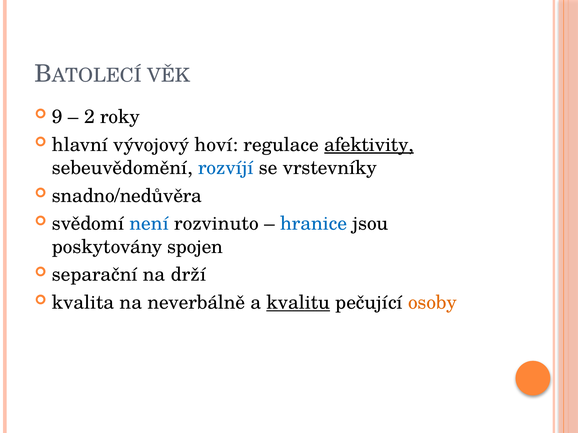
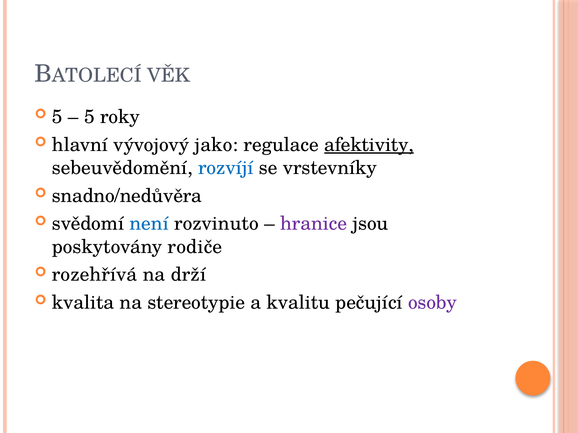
9 at (57, 117): 9 -> 5
2 at (89, 117): 2 -> 5
hoví: hoví -> jako
hranice colour: blue -> purple
spojen: spojen -> rodiče
separační: separační -> rozehřívá
neverbálně: neverbálně -> stereotypie
kvalitu underline: present -> none
osoby colour: orange -> purple
